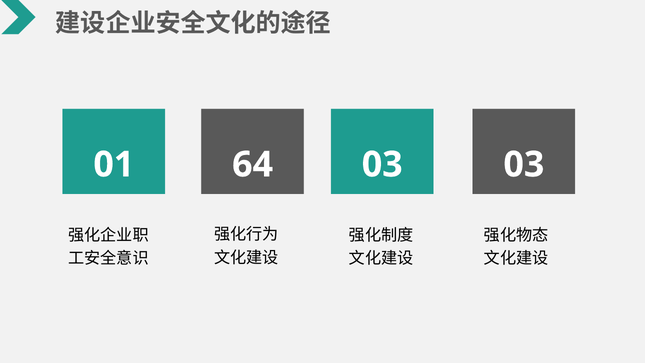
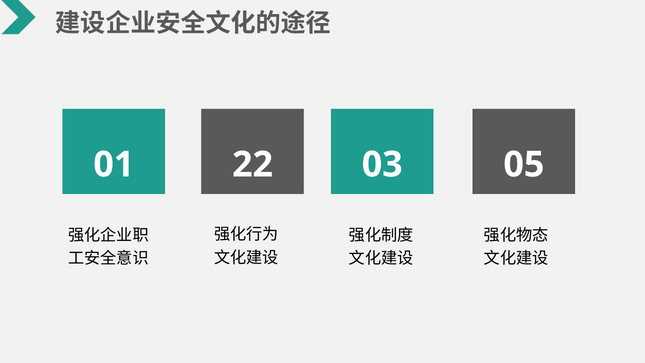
64: 64 -> 22
03 03: 03 -> 05
